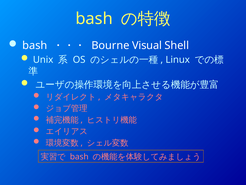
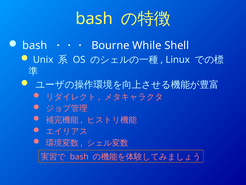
Visual: Visual -> While
